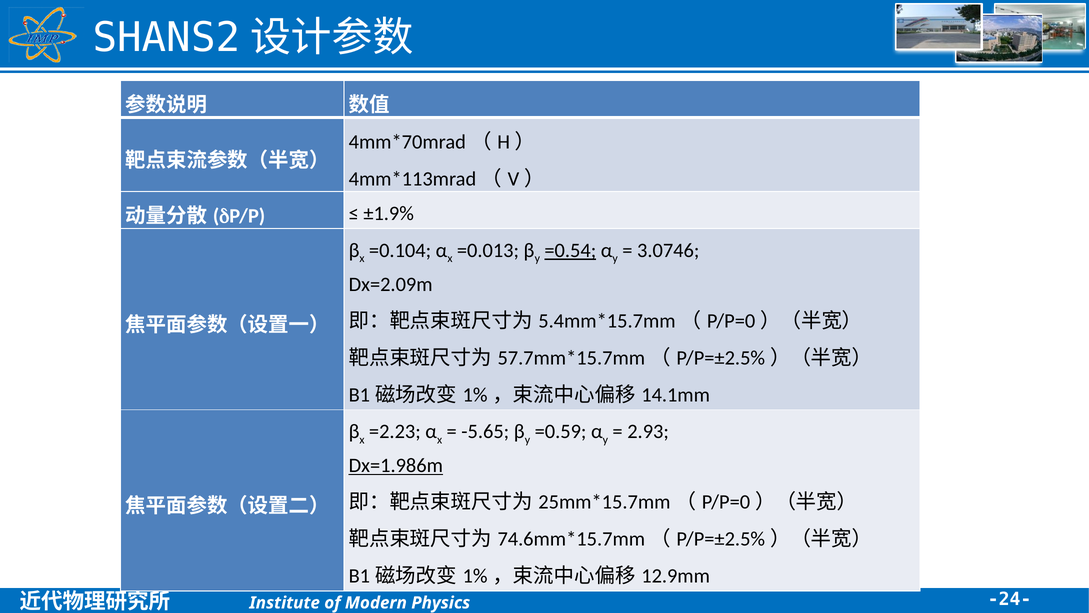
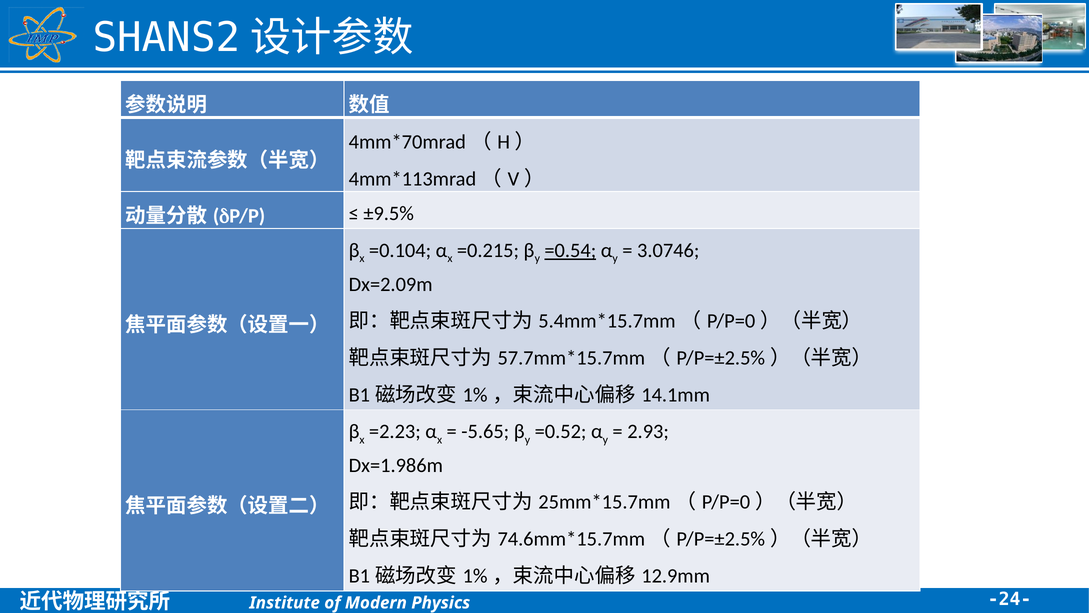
±1.9%: ±1.9% -> ±9.5%
=0.013: =0.013 -> =0.215
=0.59: =0.59 -> =0.52
Dx=1.986m underline: present -> none
